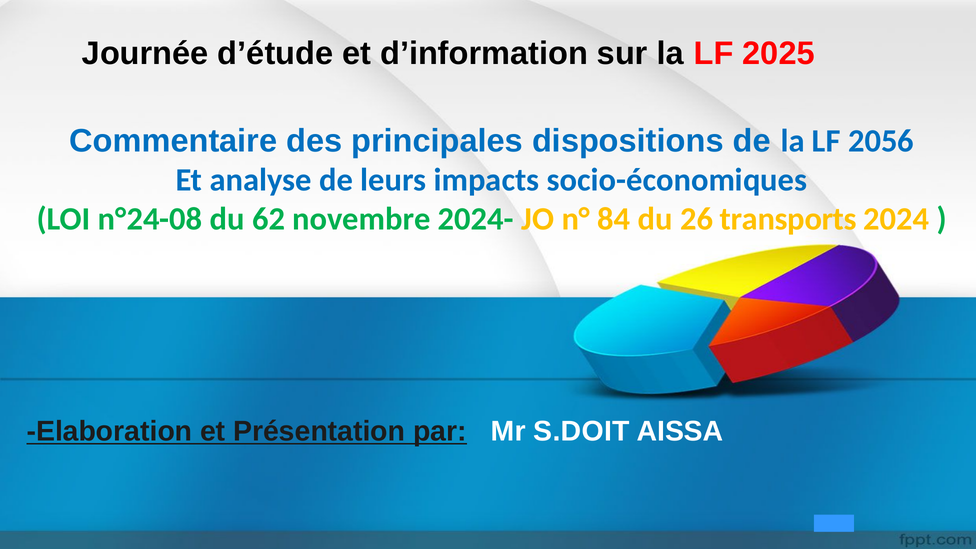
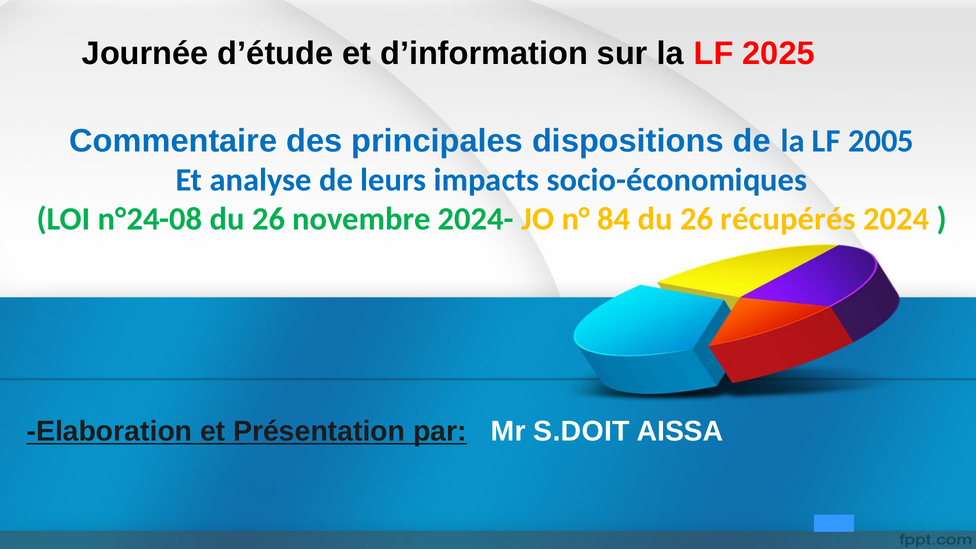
2056: 2056 -> 2005
n°24-08 du 62: 62 -> 26
transports: transports -> récupérés
